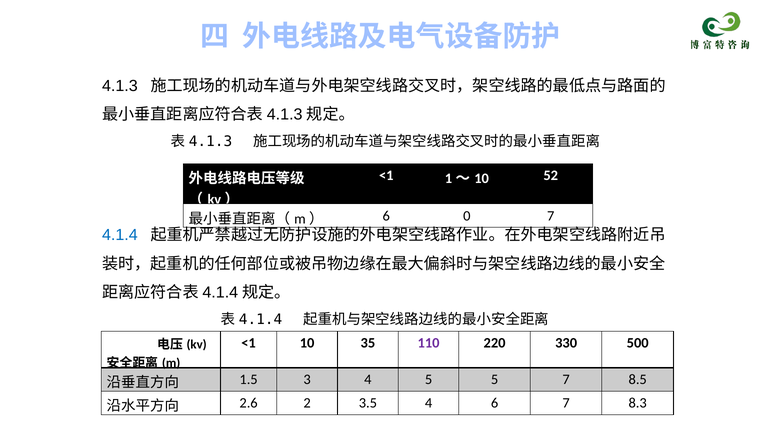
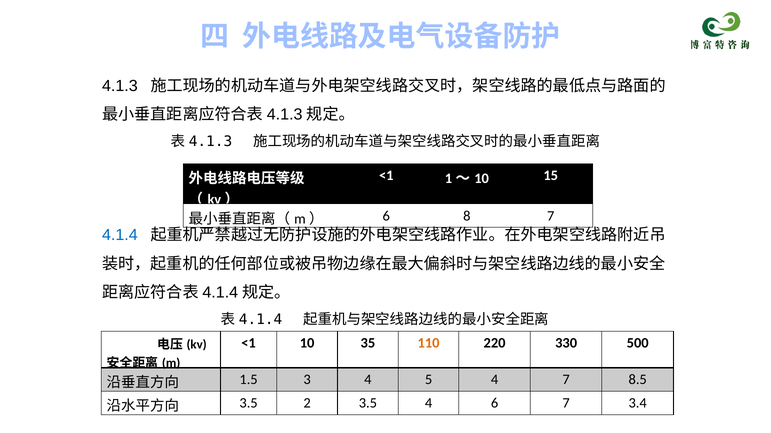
52: 52 -> 15
0: 0 -> 8
110 colour: purple -> orange
5 5: 5 -> 4
2.6 at (249, 404): 2.6 -> 3.5
8.3: 8.3 -> 3.4
